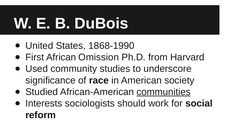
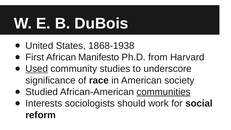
1868-1990: 1868-1990 -> 1868-1938
Omission: Omission -> Manifesto
Used underline: none -> present
